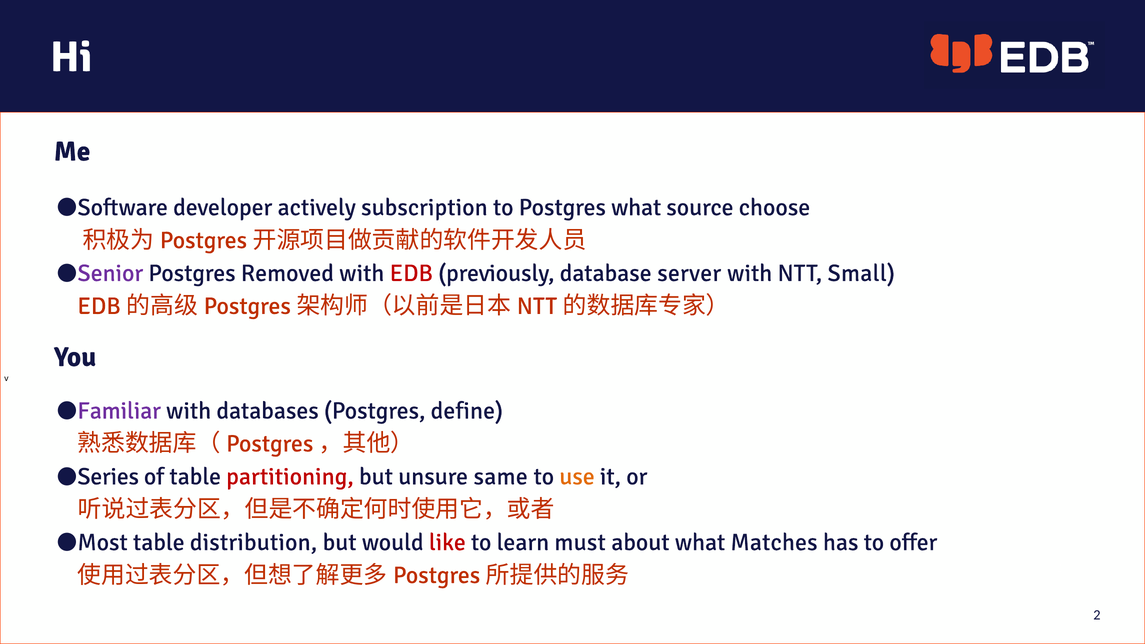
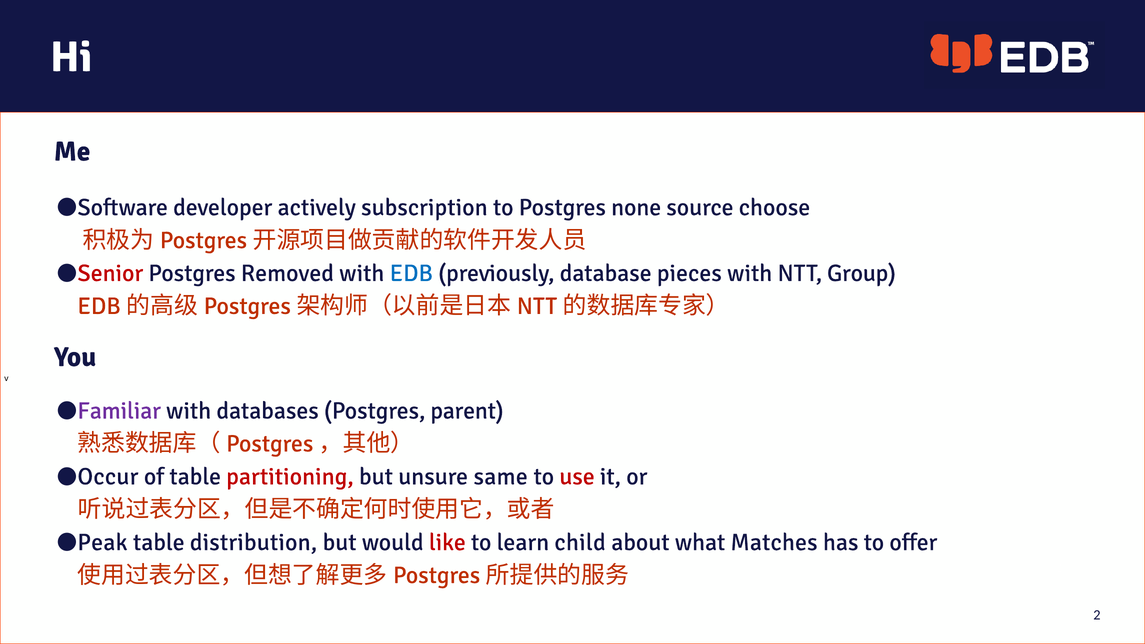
Postgres what: what -> none
Senior colour: purple -> red
EDB colour: red -> blue
server: server -> pieces
Small: Small -> Group
define: define -> parent
Series: Series -> Occur
use colour: orange -> red
Most: Most -> Peak
must: must -> child
